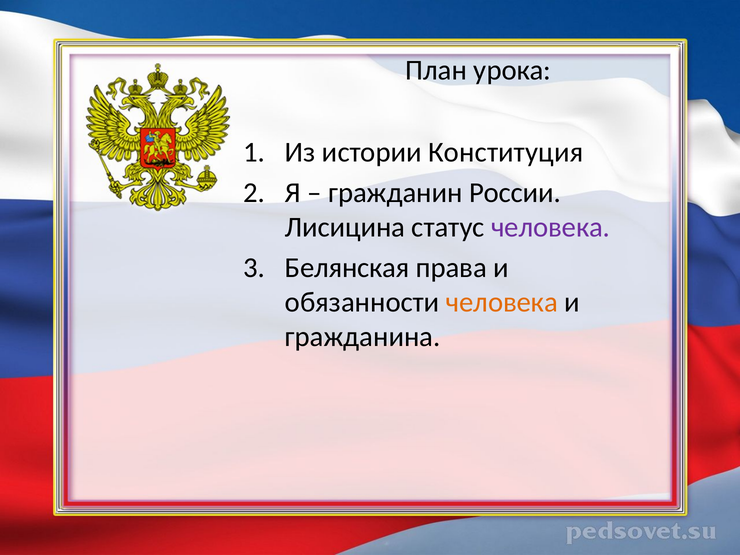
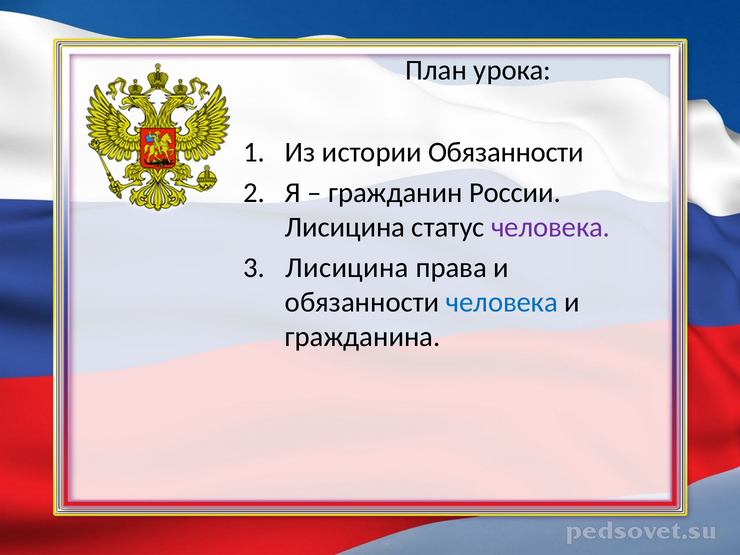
истории Конституция: Конституция -> Обязанности
Белянская at (347, 268): Белянская -> Лисицина
человека at (502, 302) colour: orange -> blue
